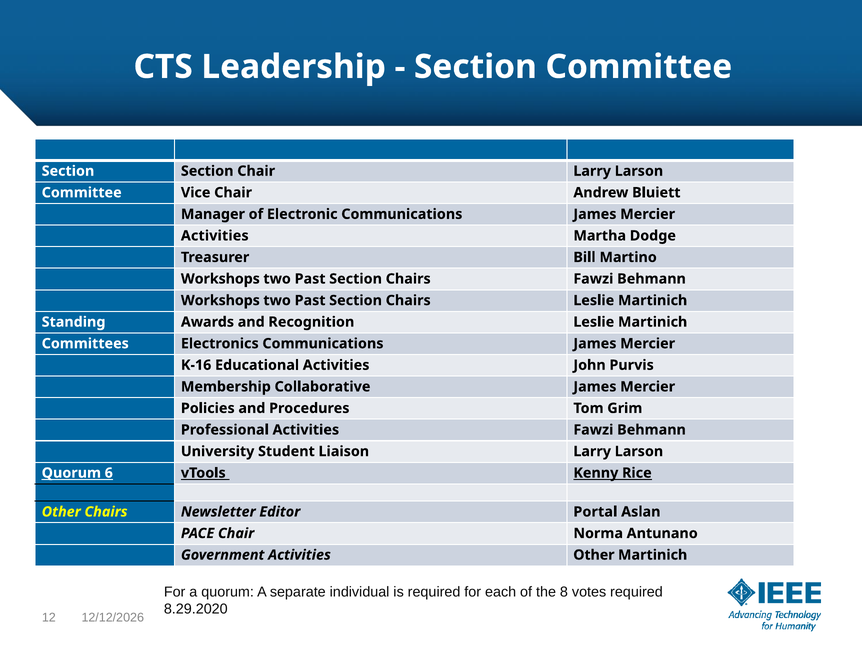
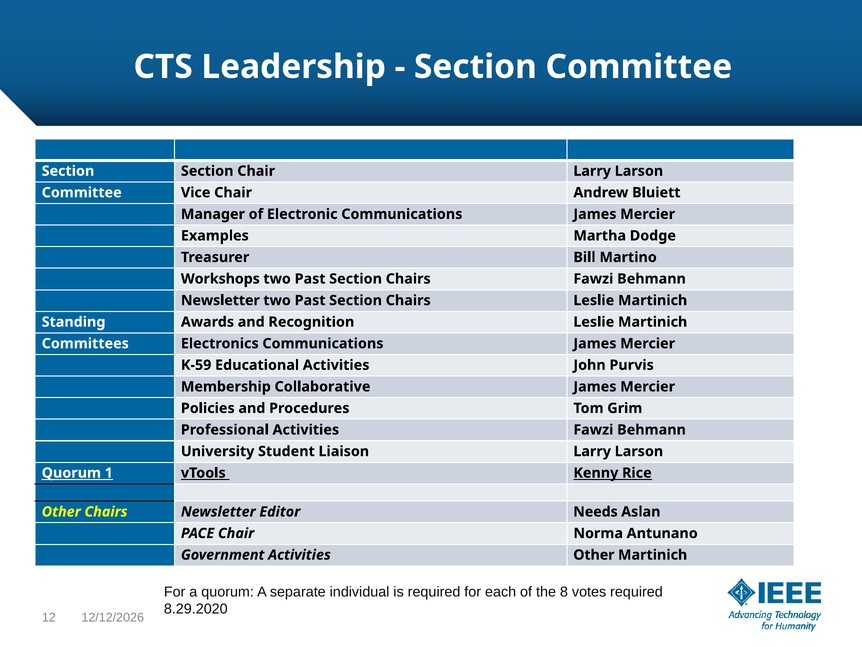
Activities at (215, 236): Activities -> Examples
Workshops at (220, 300): Workshops -> Newsletter
K-16: K-16 -> K-59
6: 6 -> 1
Portal: Portal -> Needs
